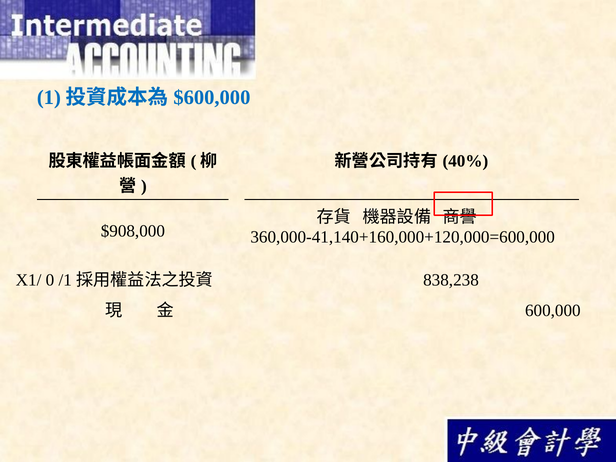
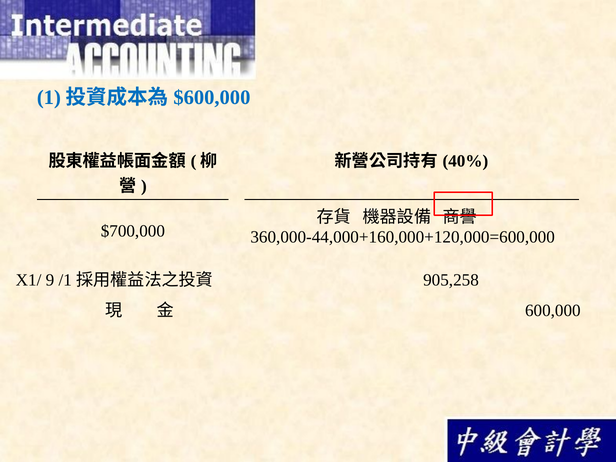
$908,000: $908,000 -> $700,000
360,000-41,140+160,000+120,000=600,000: 360,000-41,140+160,000+120,000=600,000 -> 360,000-44,000+160,000+120,000=600,000
0: 0 -> 9
838,238: 838,238 -> 905,258
